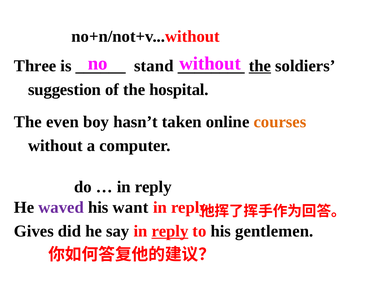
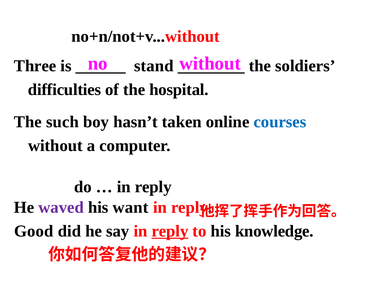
the at (260, 66) underline: present -> none
suggestion: suggestion -> difficulties
even: even -> such
courses colour: orange -> blue
Gives: Gives -> Good
gentlemen: gentlemen -> knowledge
